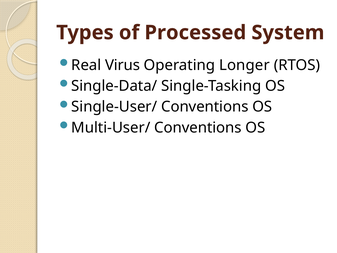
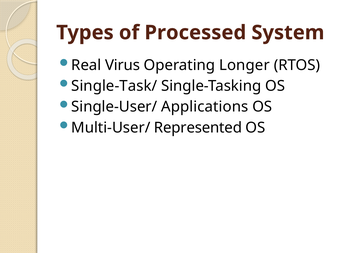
Single-Data/: Single-Data/ -> Single-Task/
Single-User/ Conventions: Conventions -> Applications
Multi-User/ Conventions: Conventions -> Represented
